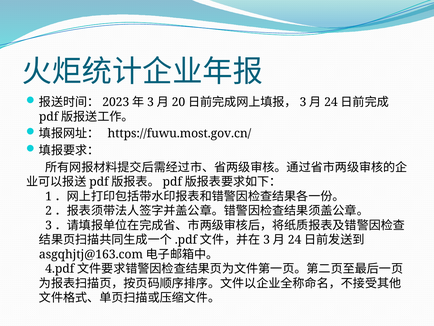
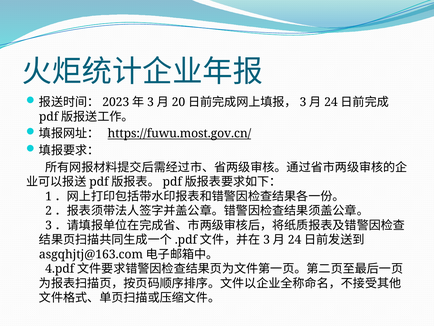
https://fuwu.most.gov.cn/ underline: none -> present
